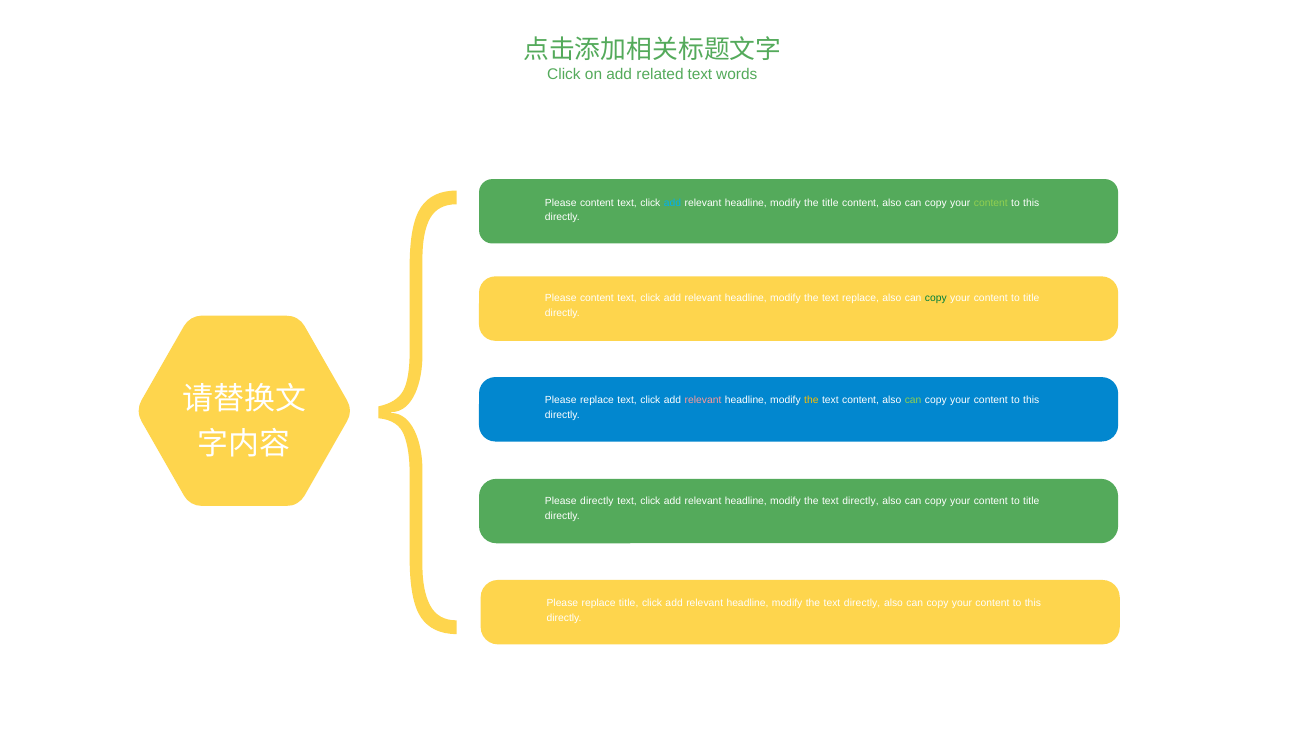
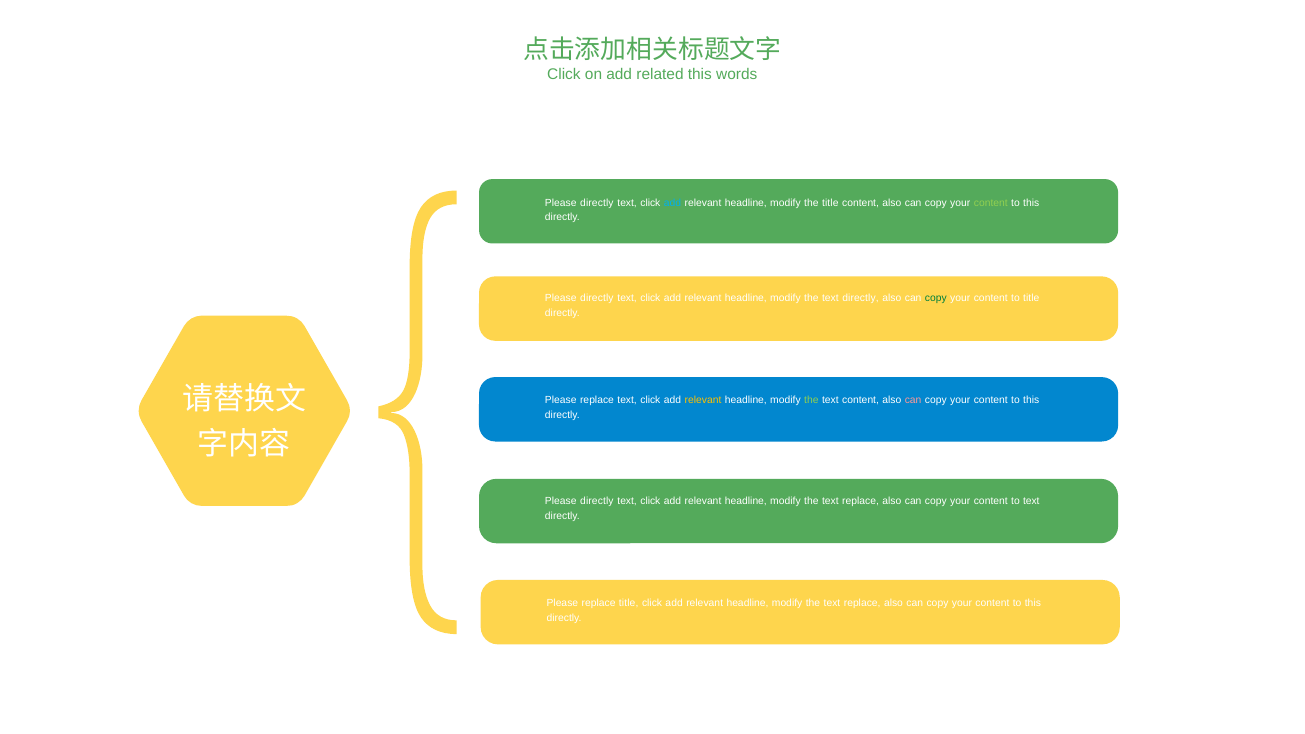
related text: text -> this
content at (597, 203): content -> directly
content at (597, 298): content -> directly
the text replace: replace -> directly
relevant at (703, 400) colour: pink -> yellow
the at (811, 400) colour: yellow -> light green
can at (913, 400) colour: light green -> pink
directly at (860, 501): directly -> replace
title at (1031, 501): title -> text
directly at (862, 603): directly -> replace
